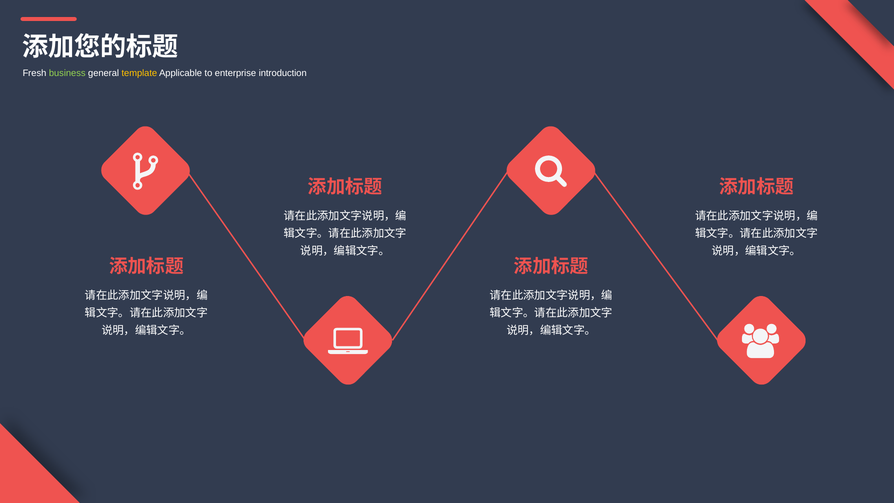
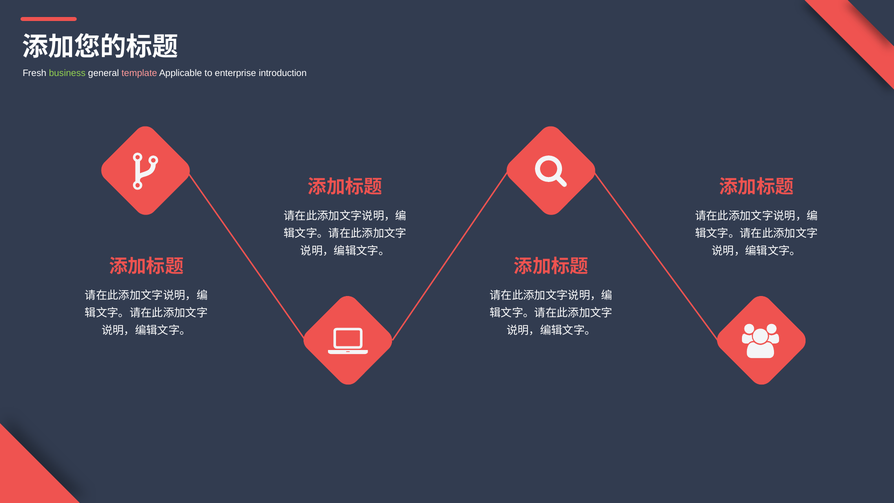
template colour: yellow -> pink
